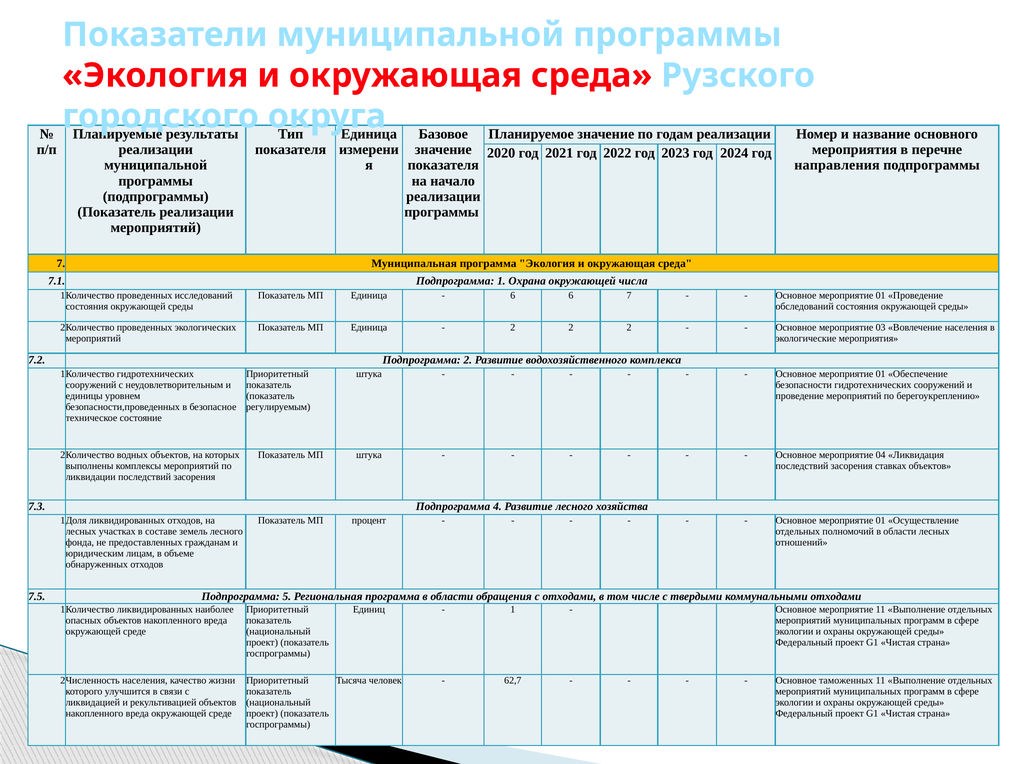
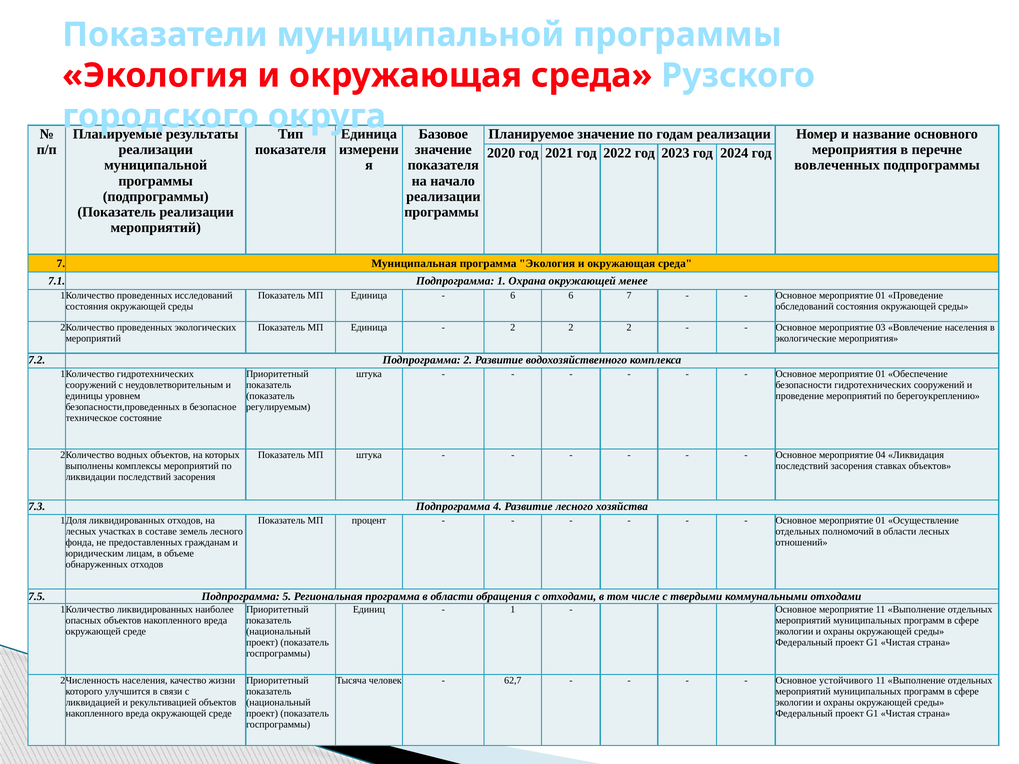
направления: направления -> вовлеченных
числа: числа -> менее
таможенных: таможенных -> устойчивого
